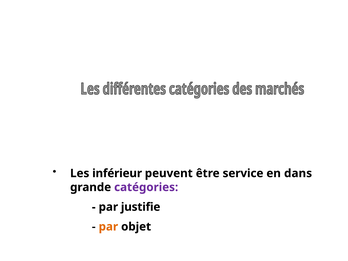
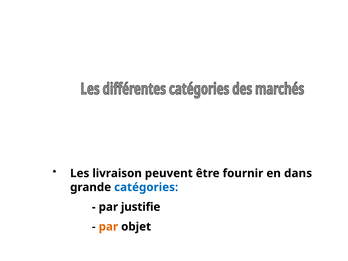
inférieur: inférieur -> livraison
service: service -> fournir
catégories colour: purple -> blue
